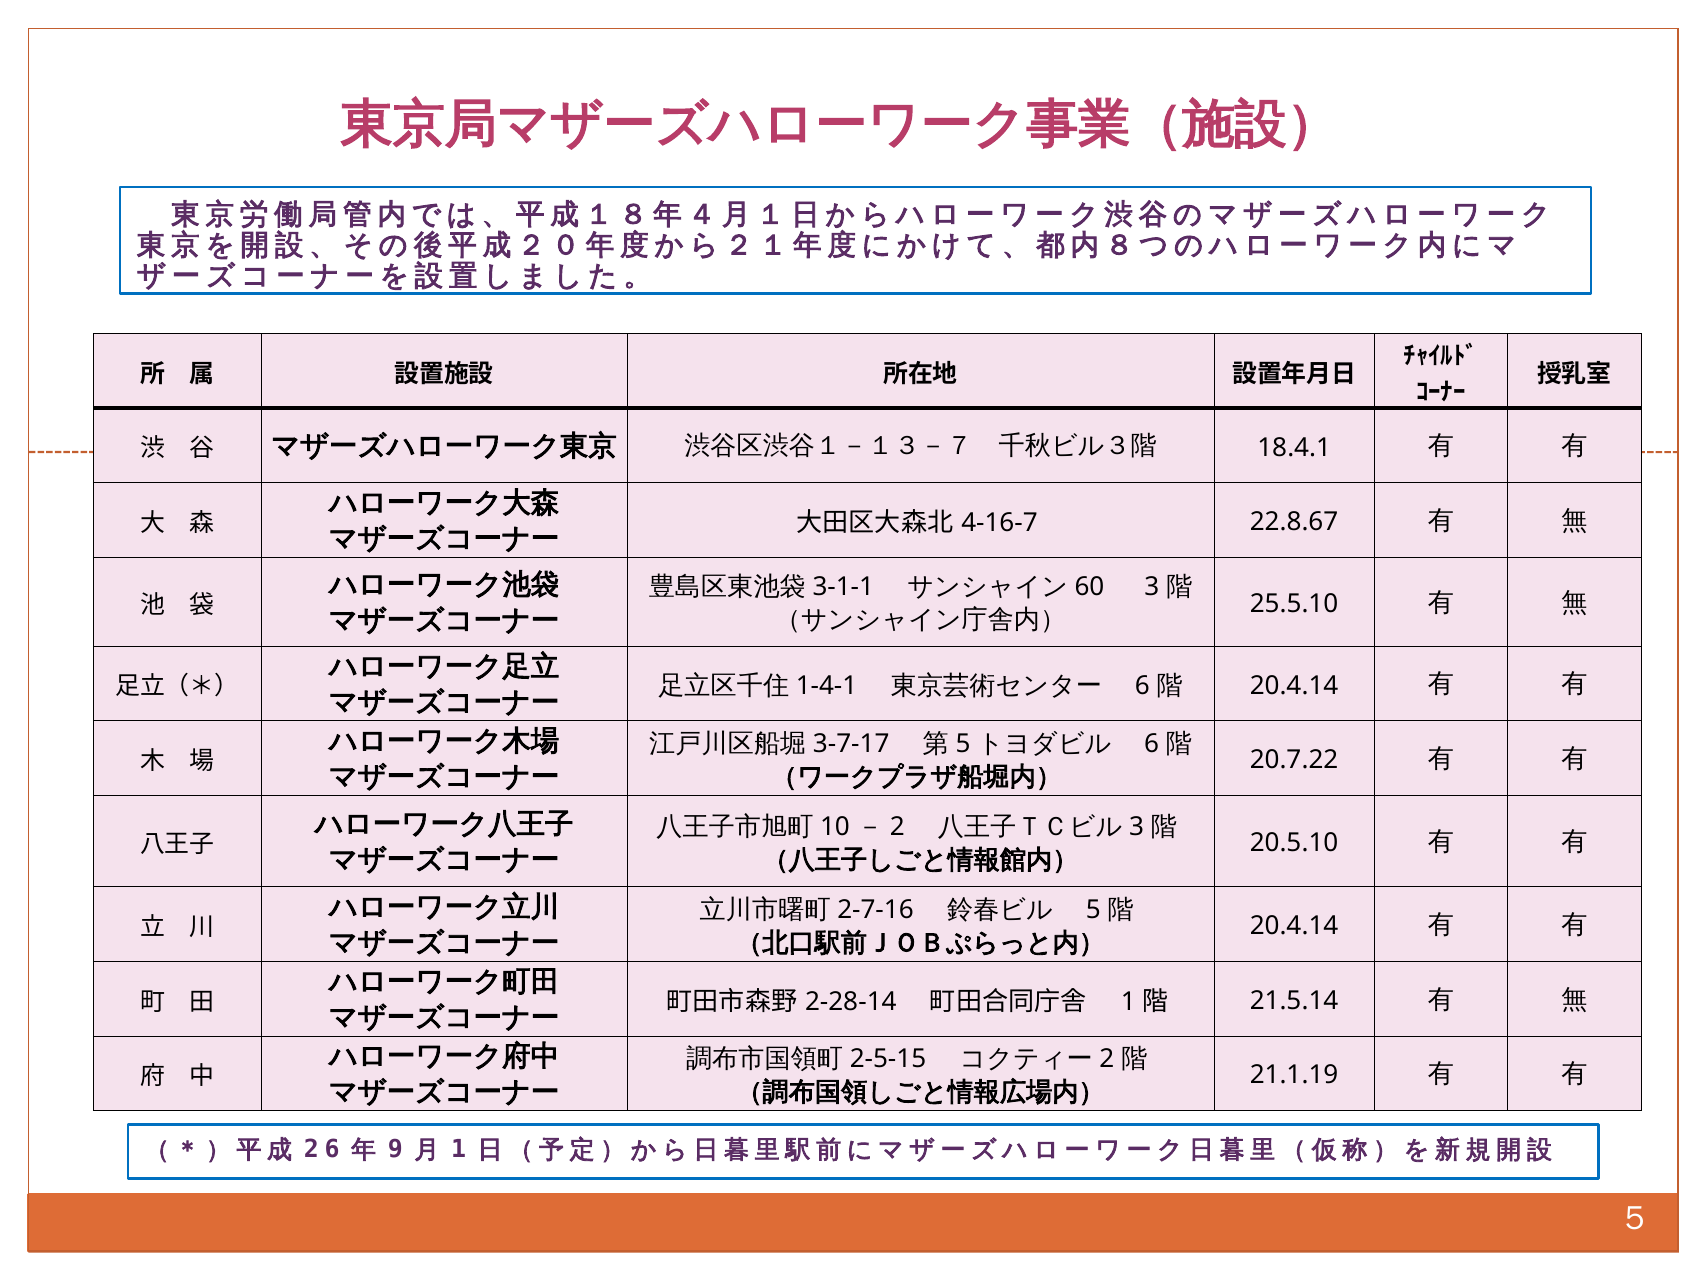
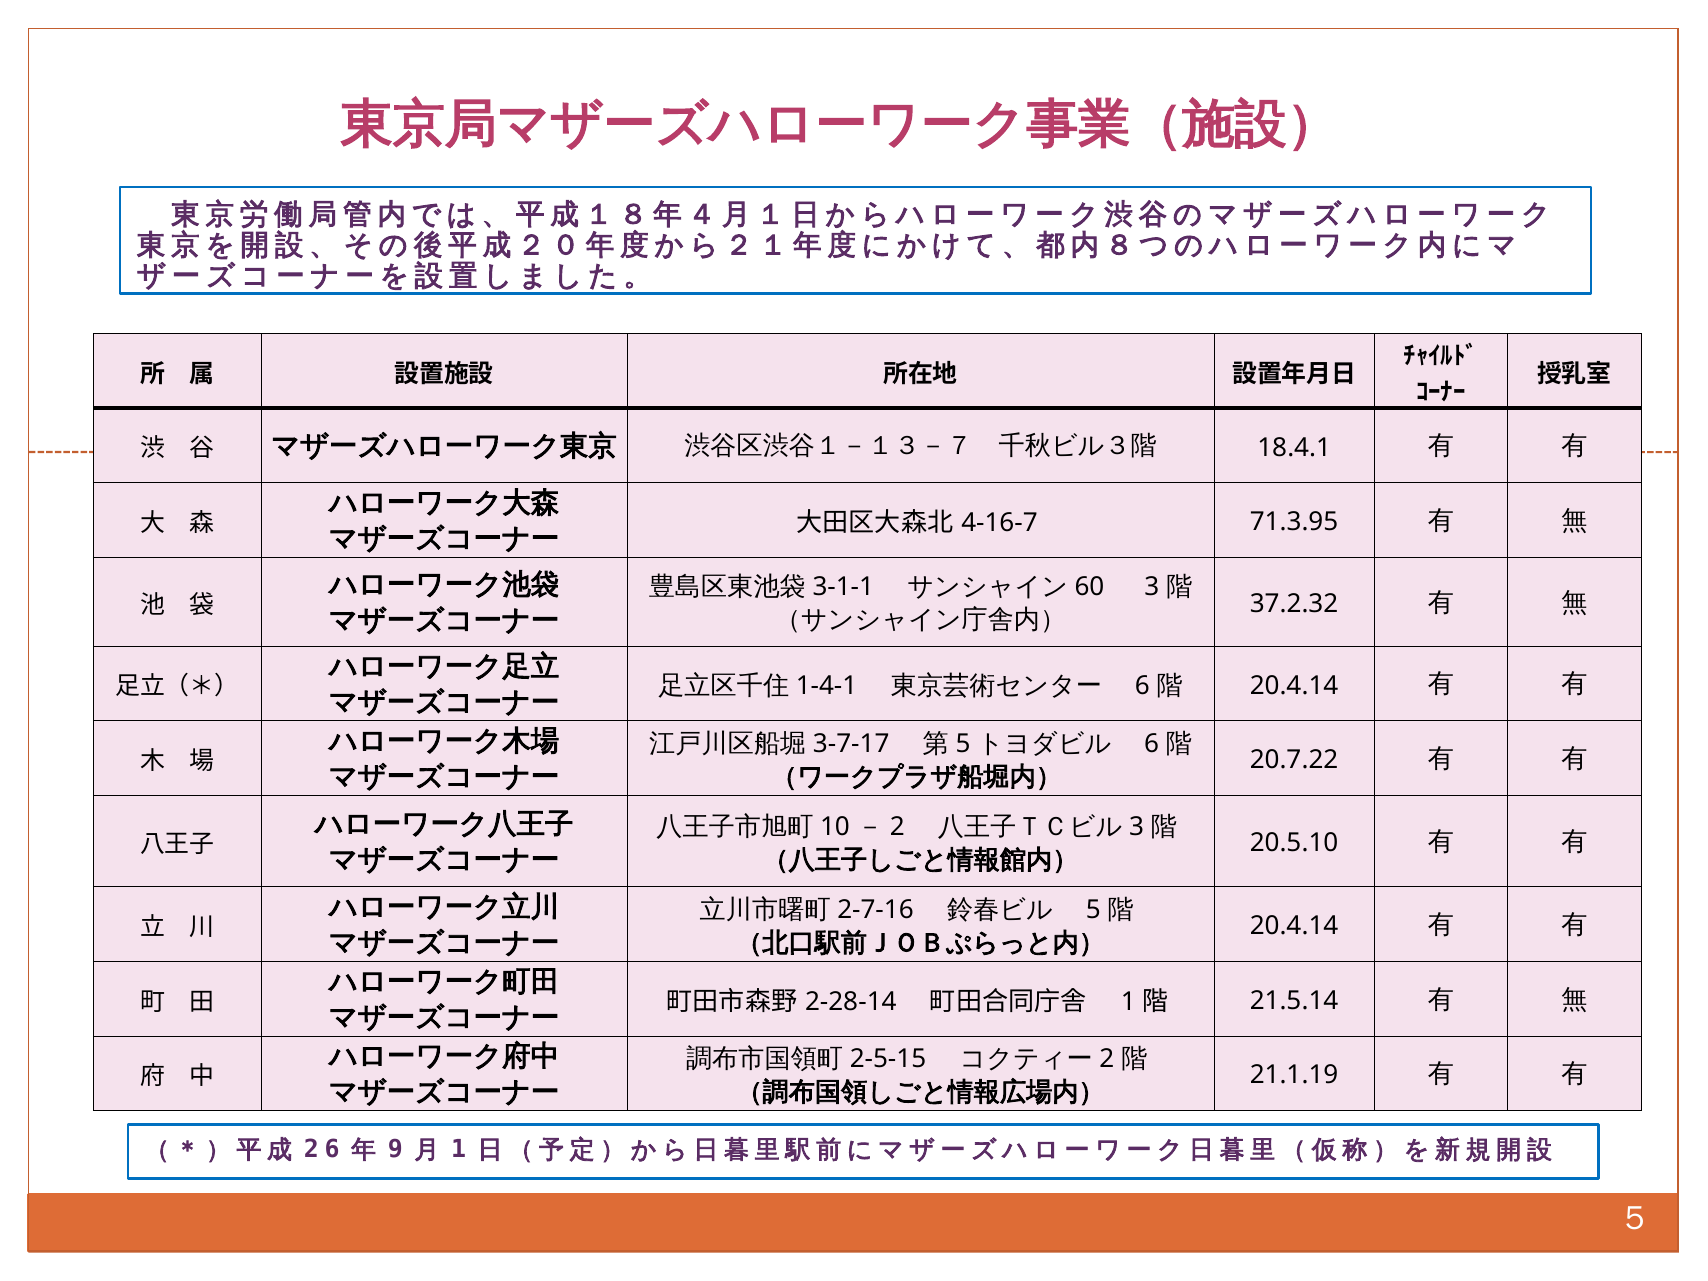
22.8.67: 22.8.67 -> 71.3.95
25.5.10: 25.5.10 -> 37.2.32
